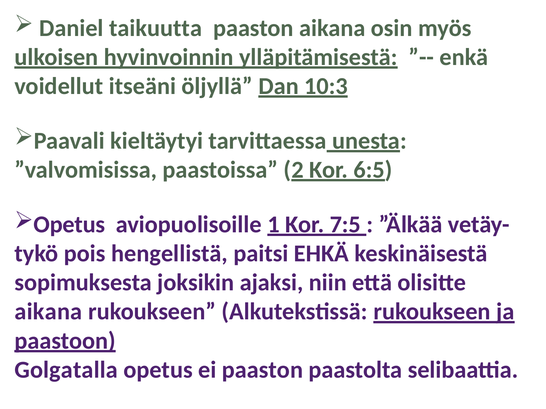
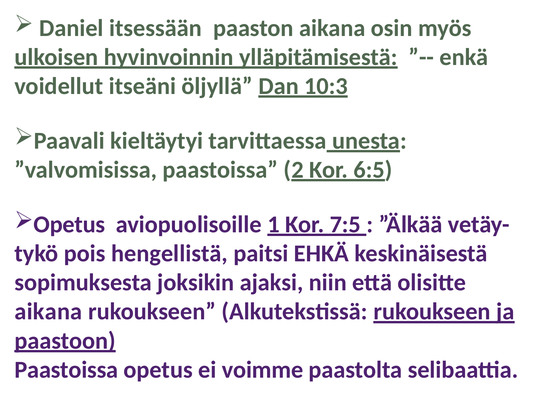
taikuutta: taikuutta -> itsessään
Golgatalla at (66, 370): Golgatalla -> Paastoissa
ei paaston: paaston -> voimme
